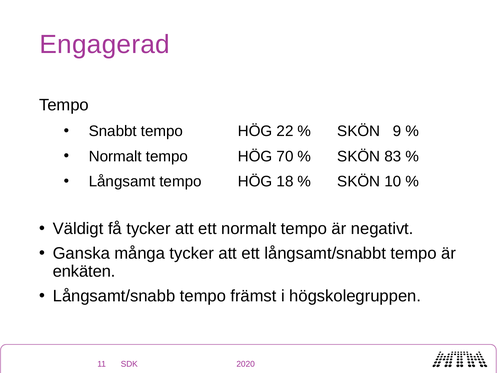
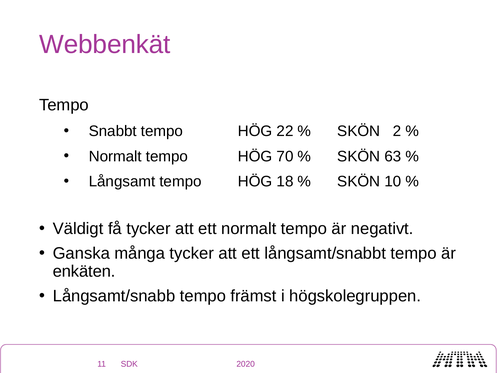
Engagerad: Engagerad -> Webbenkät
9: 9 -> 2
83: 83 -> 63
